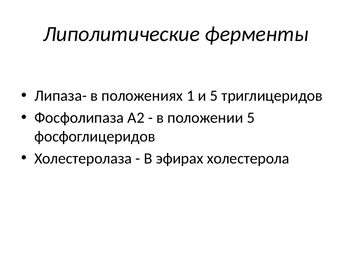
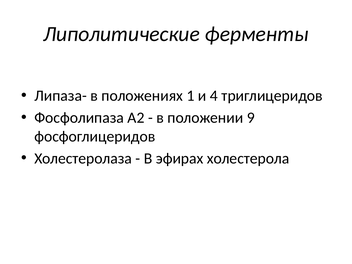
и 5: 5 -> 4
положении 5: 5 -> 9
